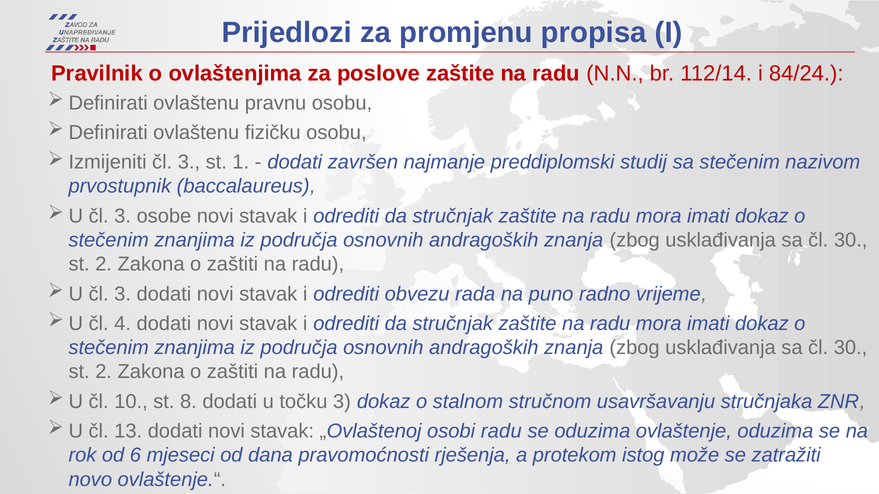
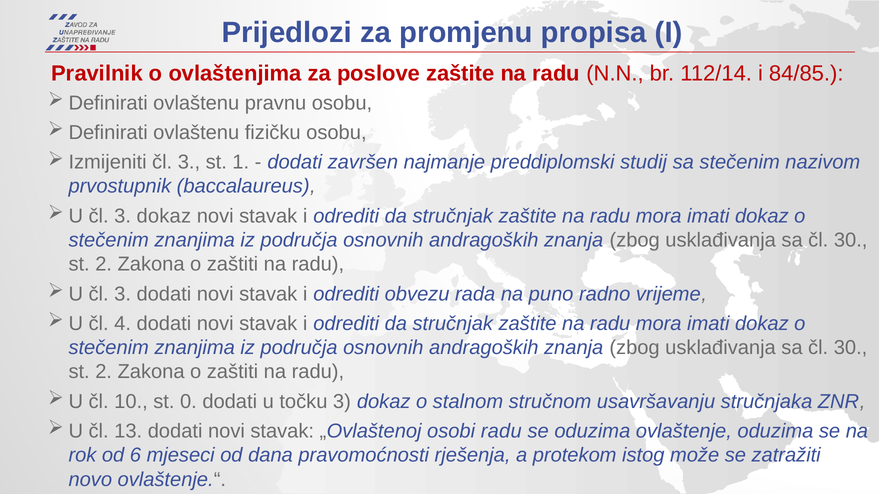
84/24: 84/24 -> 84/85
čl 3 osobe: osobe -> dokaz
8: 8 -> 0
